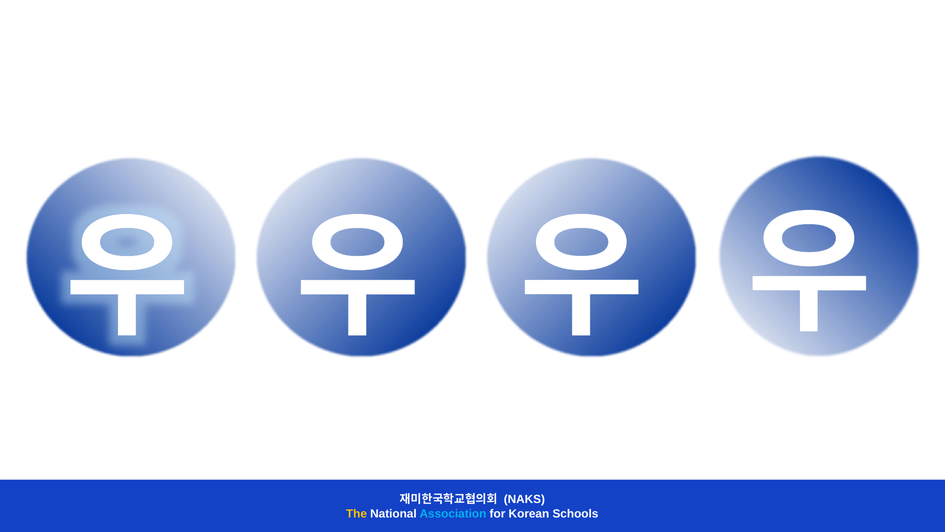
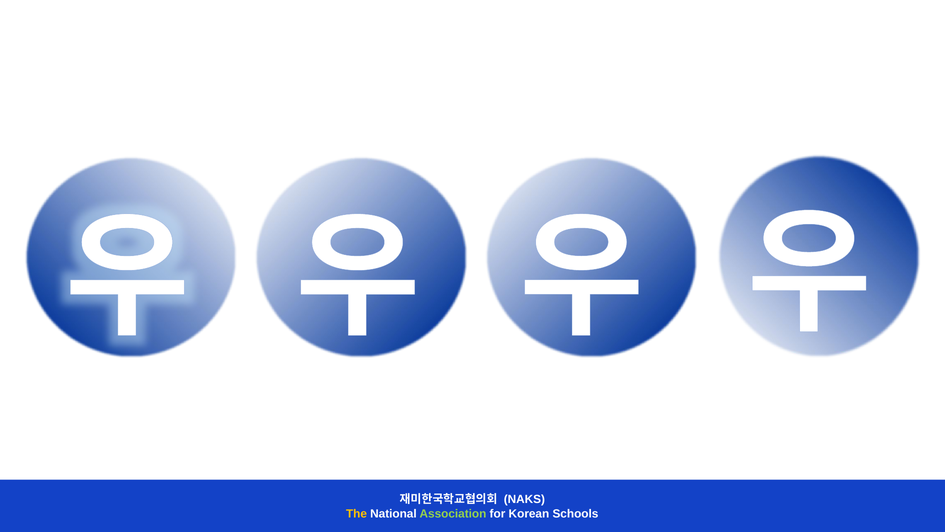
Association colour: light blue -> light green
